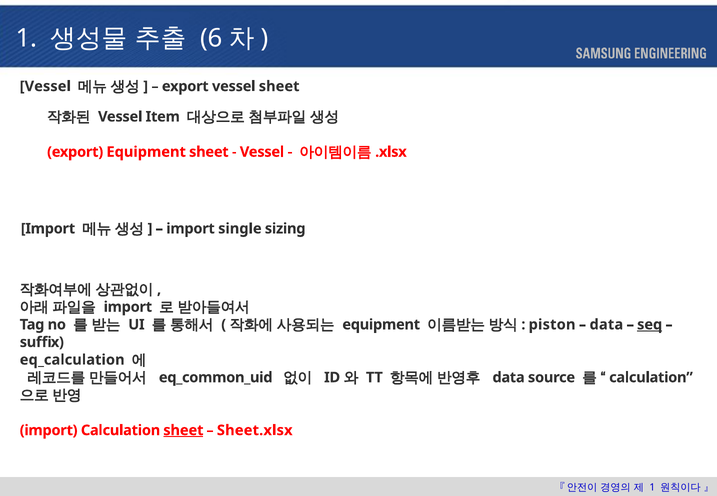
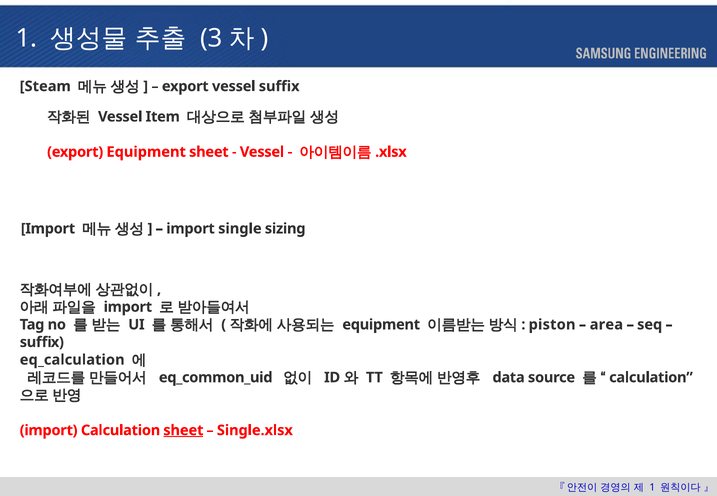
6: 6 -> 3
Vessel at (45, 86): Vessel -> Steam
vessel sheet: sheet -> suffix
data at (606, 325): data -> area
seq underline: present -> none
Sheet.xlsx: Sheet.xlsx -> Single.xlsx
